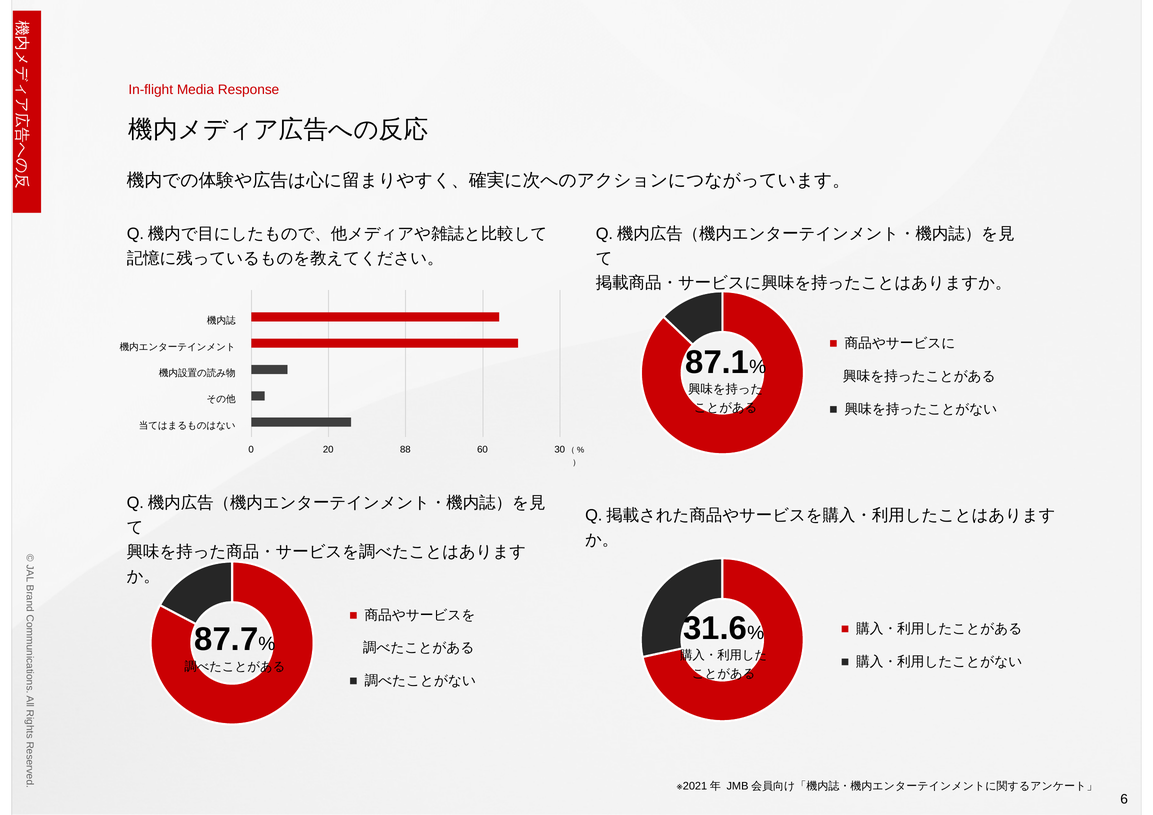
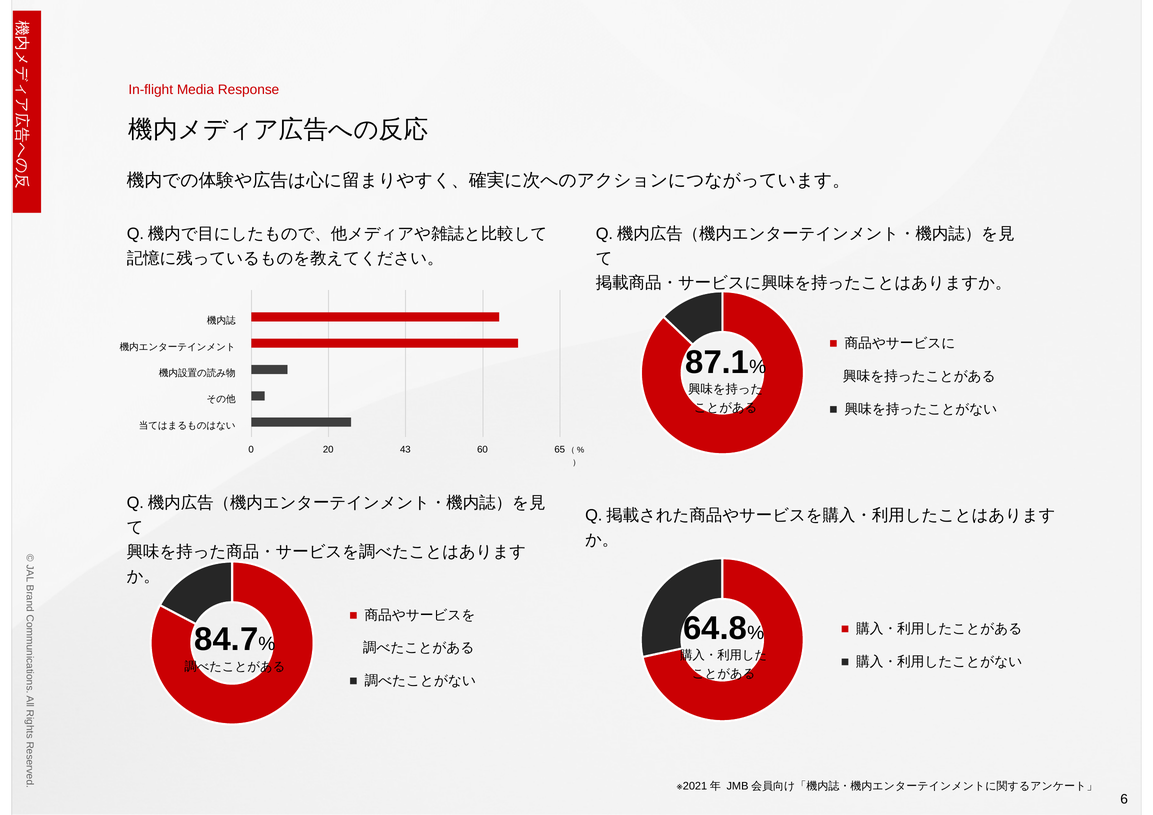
88: 88 -> 43
30: 30 -> 65
31.6: 31.6 -> 64.8
87.7: 87.7 -> 84.7
